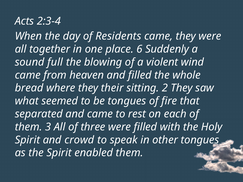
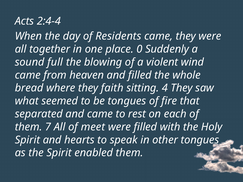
2:3-4: 2:3-4 -> 2:4-4
6: 6 -> 0
their: their -> faith
2: 2 -> 4
3: 3 -> 7
three: three -> meet
crowd: crowd -> hearts
